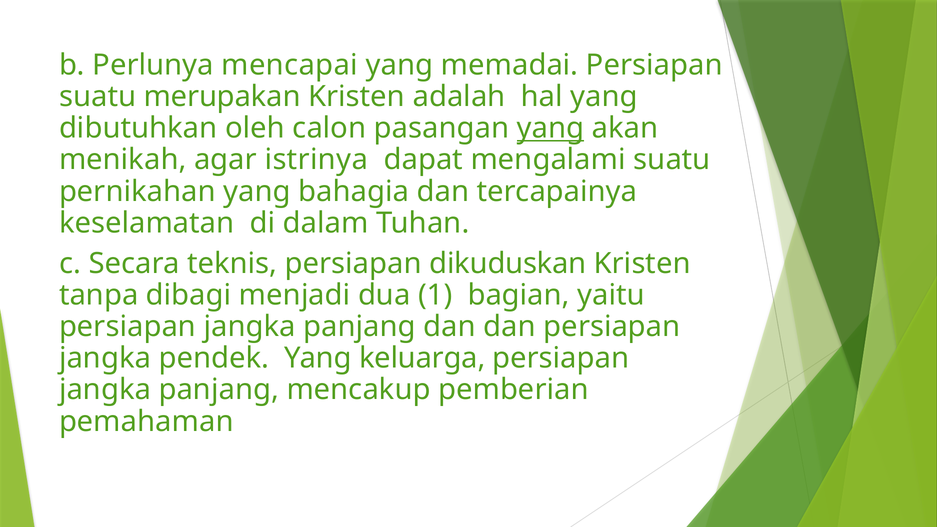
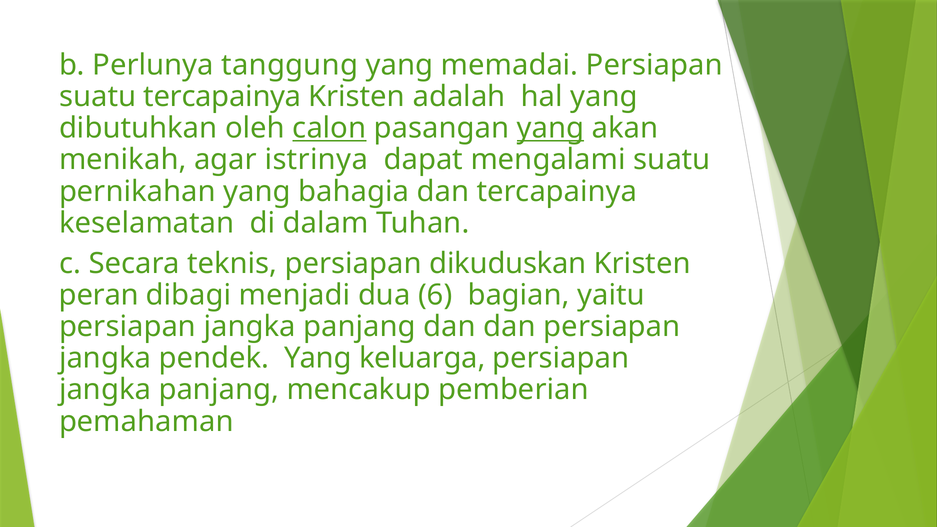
mencapai: mencapai -> tanggung
suatu merupakan: merupakan -> tercapainya
calon underline: none -> present
tanpa: tanpa -> peran
1: 1 -> 6
